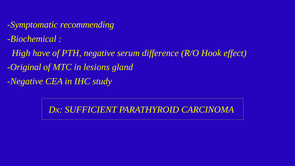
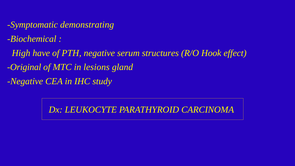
recommending: recommending -> demonstrating
difference: difference -> structures
SUFFICIENT: SUFFICIENT -> LEUKOCYTE
